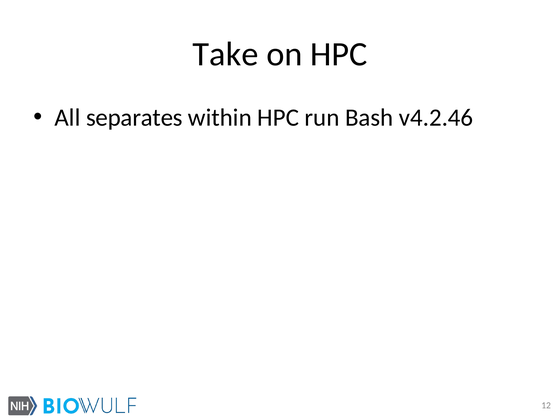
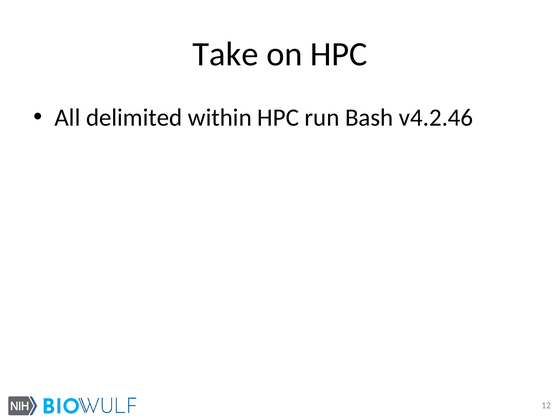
separates: separates -> delimited
